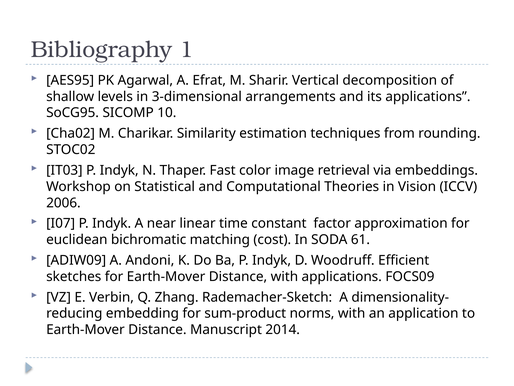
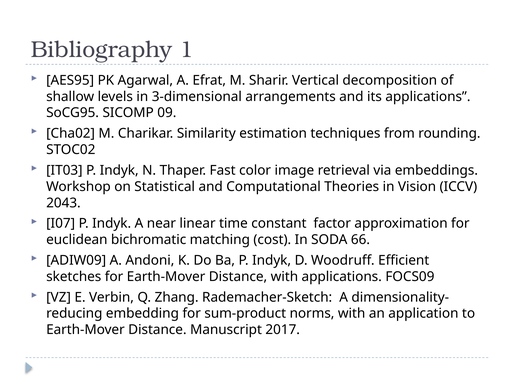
10: 10 -> 09
2006: 2006 -> 2043
61: 61 -> 66
2014: 2014 -> 2017
